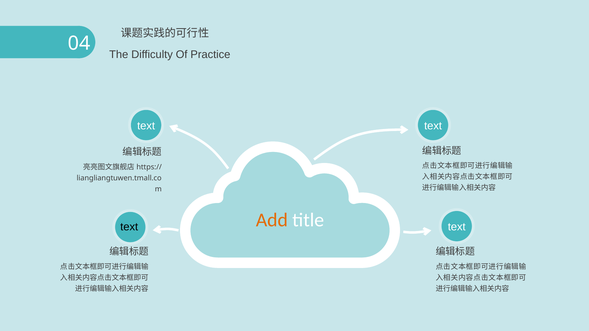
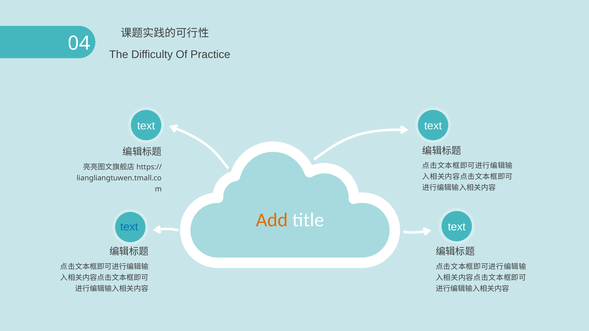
text at (129, 227) colour: black -> blue
